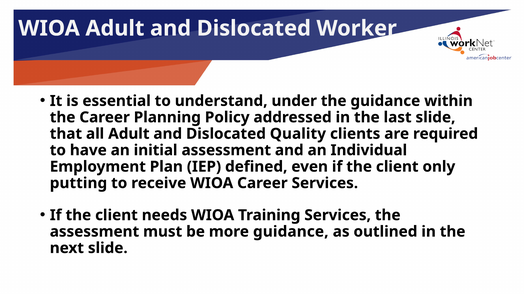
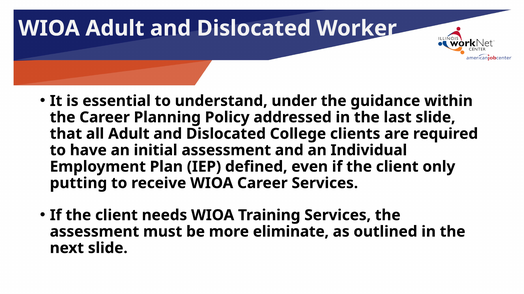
Quality: Quality -> College
more guidance: guidance -> eliminate
